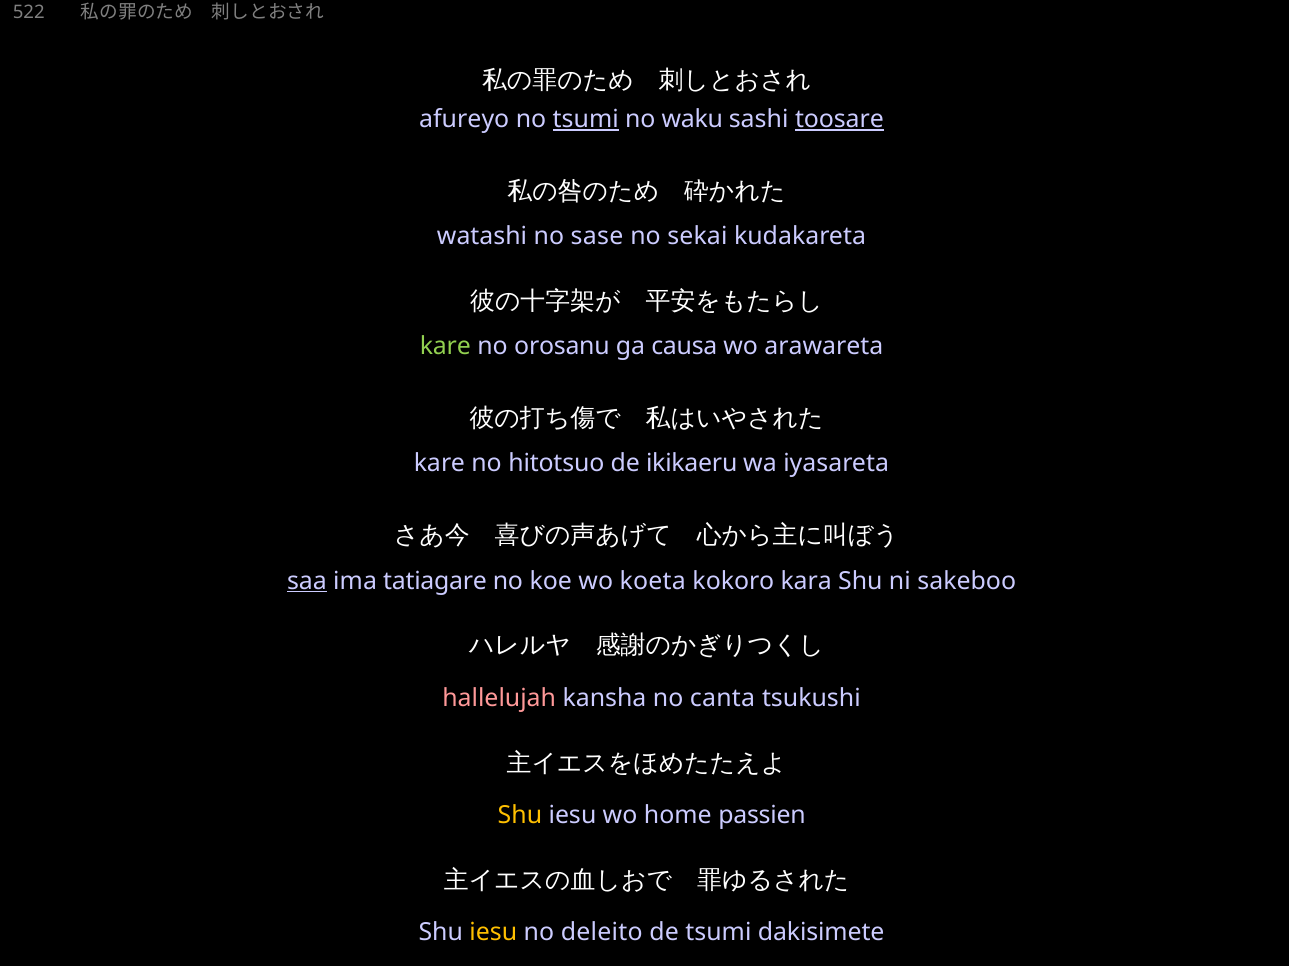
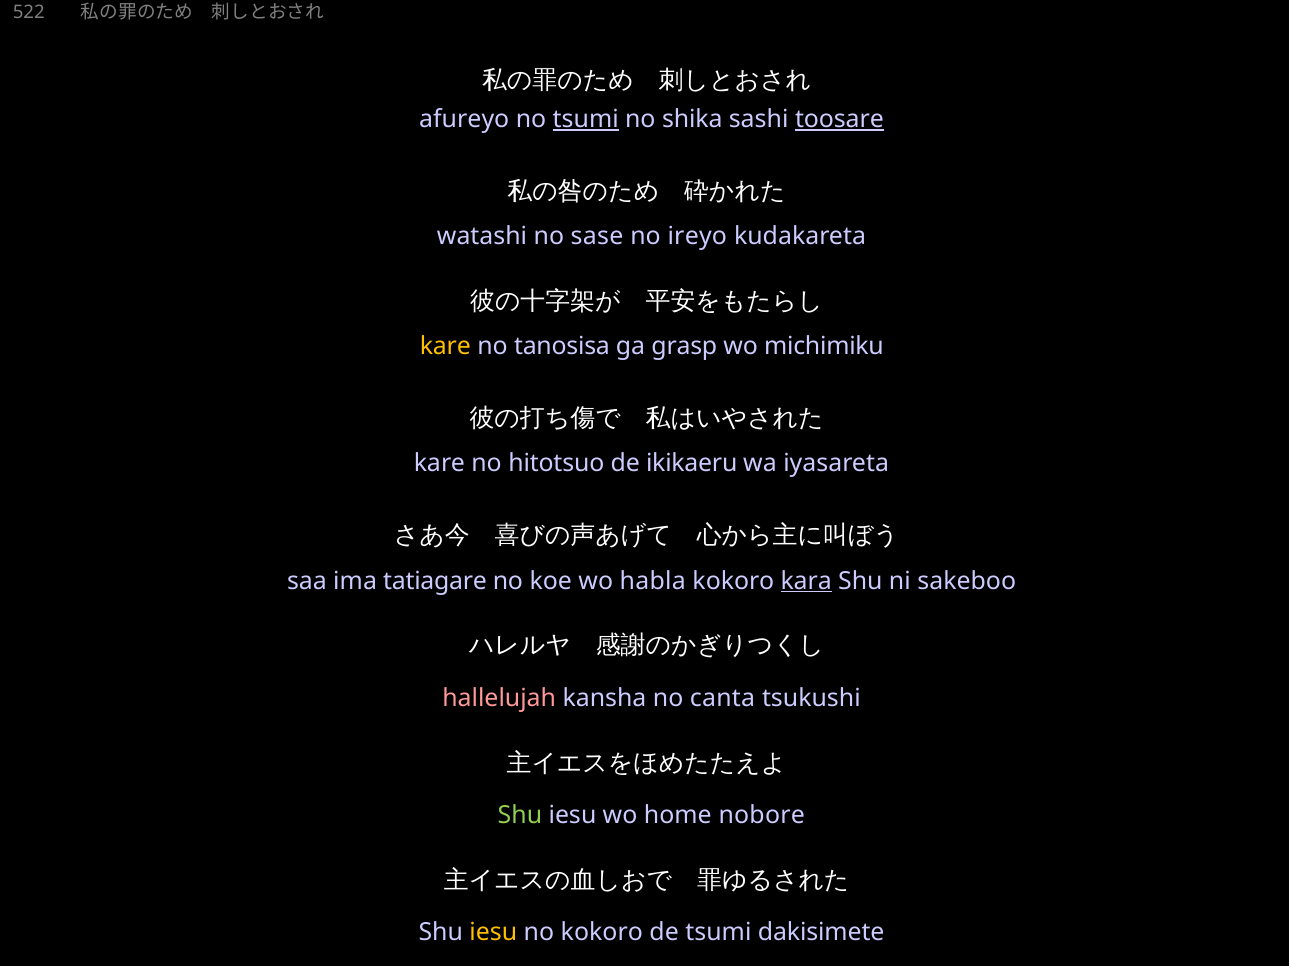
waku: waku -> shika
sekai: sekai -> ireyo
kare at (445, 347) colour: light green -> yellow
orosanu: orosanu -> tanosisa
causa: causa -> grasp
arawareta: arawareta -> michimiku
saa underline: present -> none
koeta: koeta -> habla
kara underline: none -> present
Shu at (520, 816) colour: yellow -> light green
passien: passien -> nobore
no deleito: deleito -> kokoro
